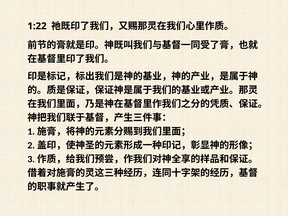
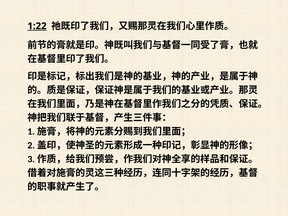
1:22 underline: none -> present
